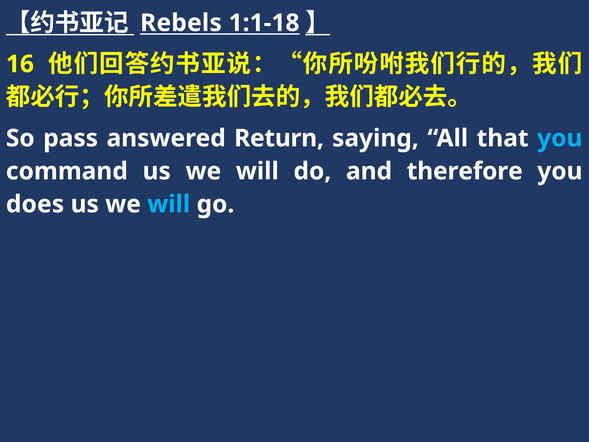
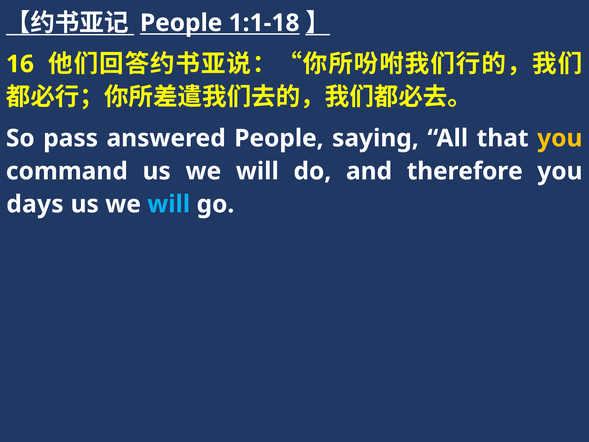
Rebels at (181, 23): Rebels -> People
answered Return: Return -> People
you at (560, 138) colour: light blue -> yellow
does: does -> days
